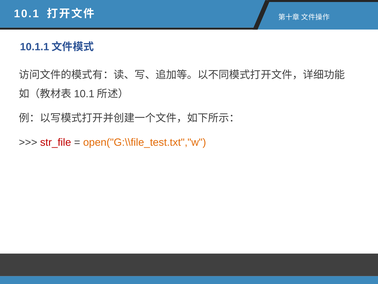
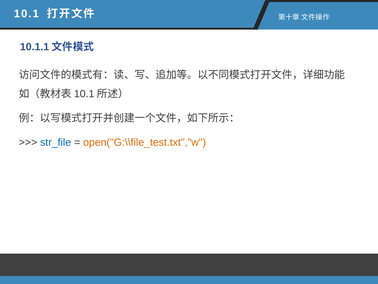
str_file colour: red -> blue
